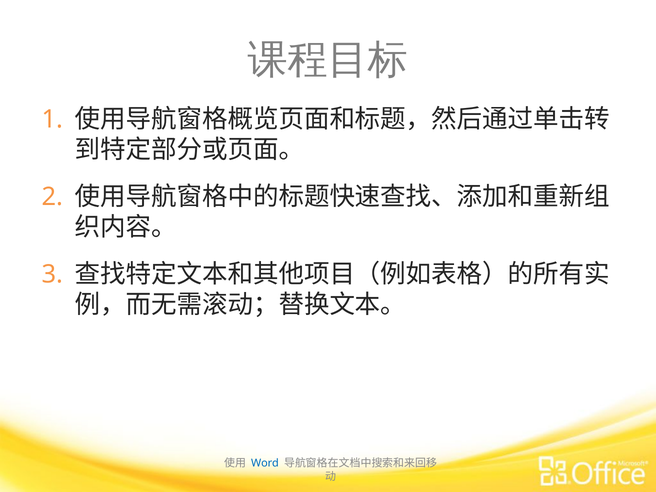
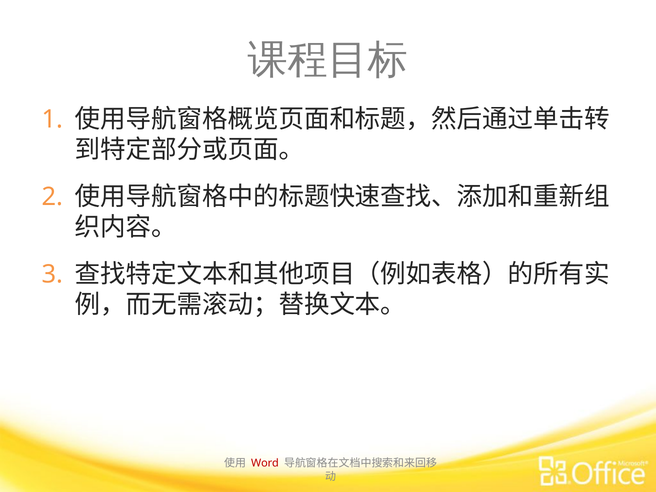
Word colour: blue -> red
